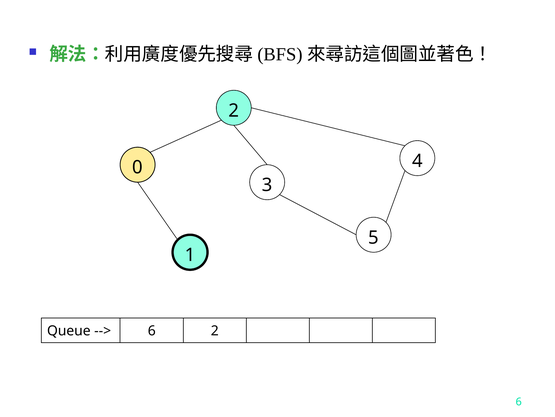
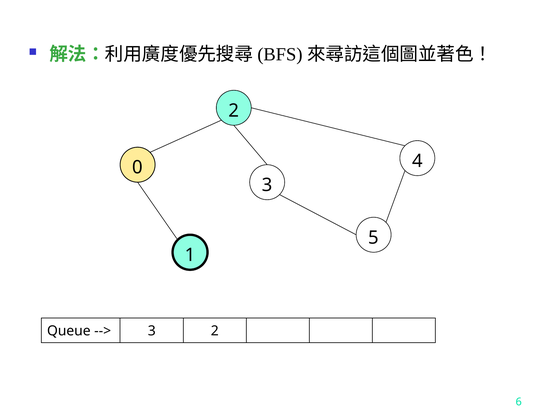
6 at (152, 330): 6 -> 3
